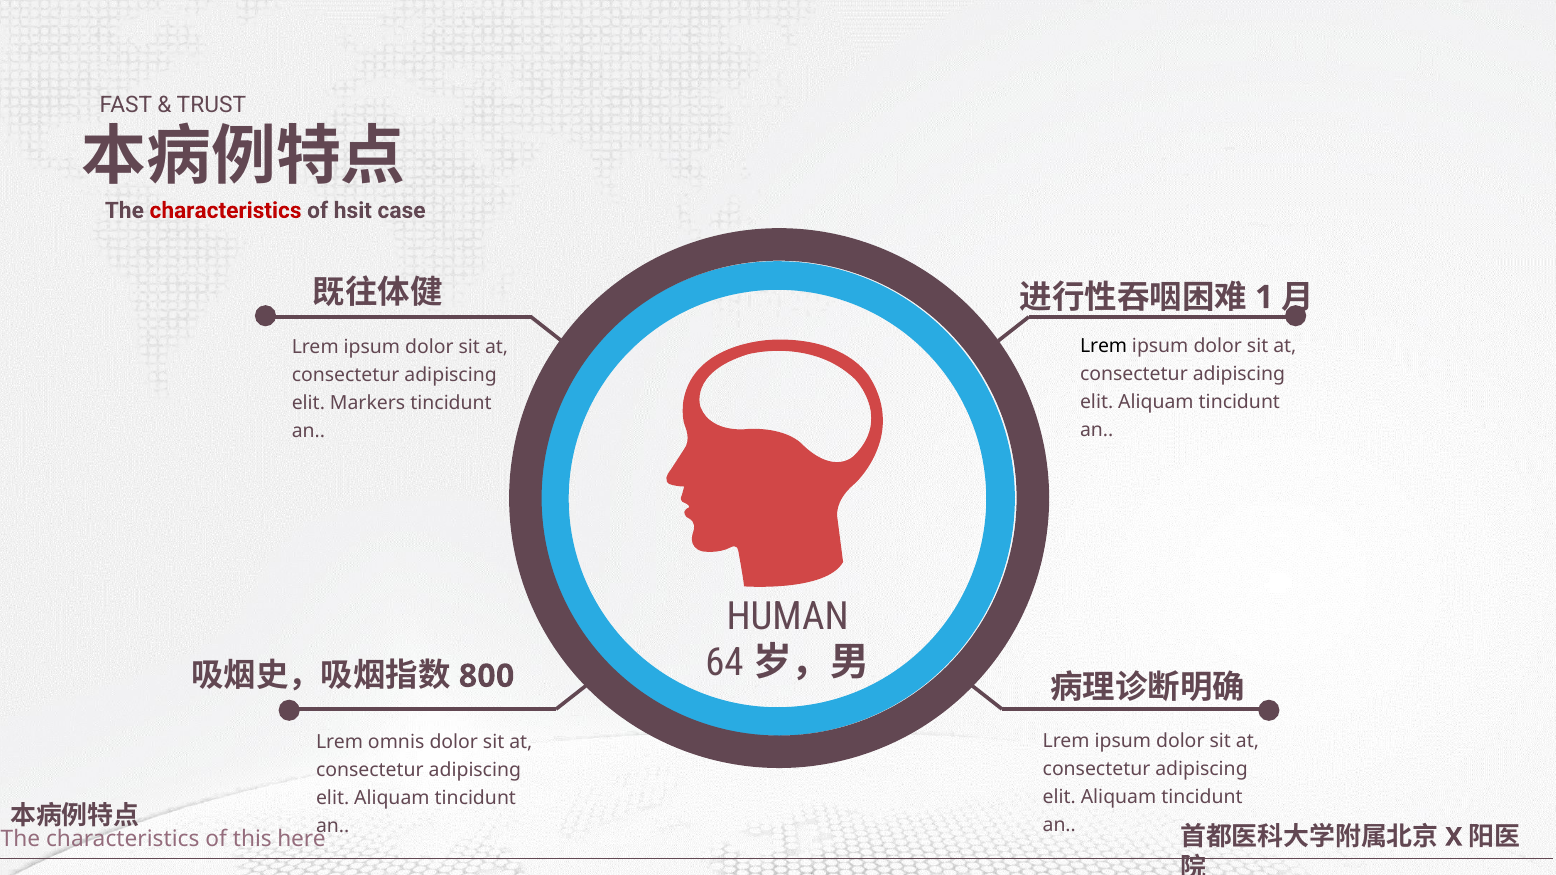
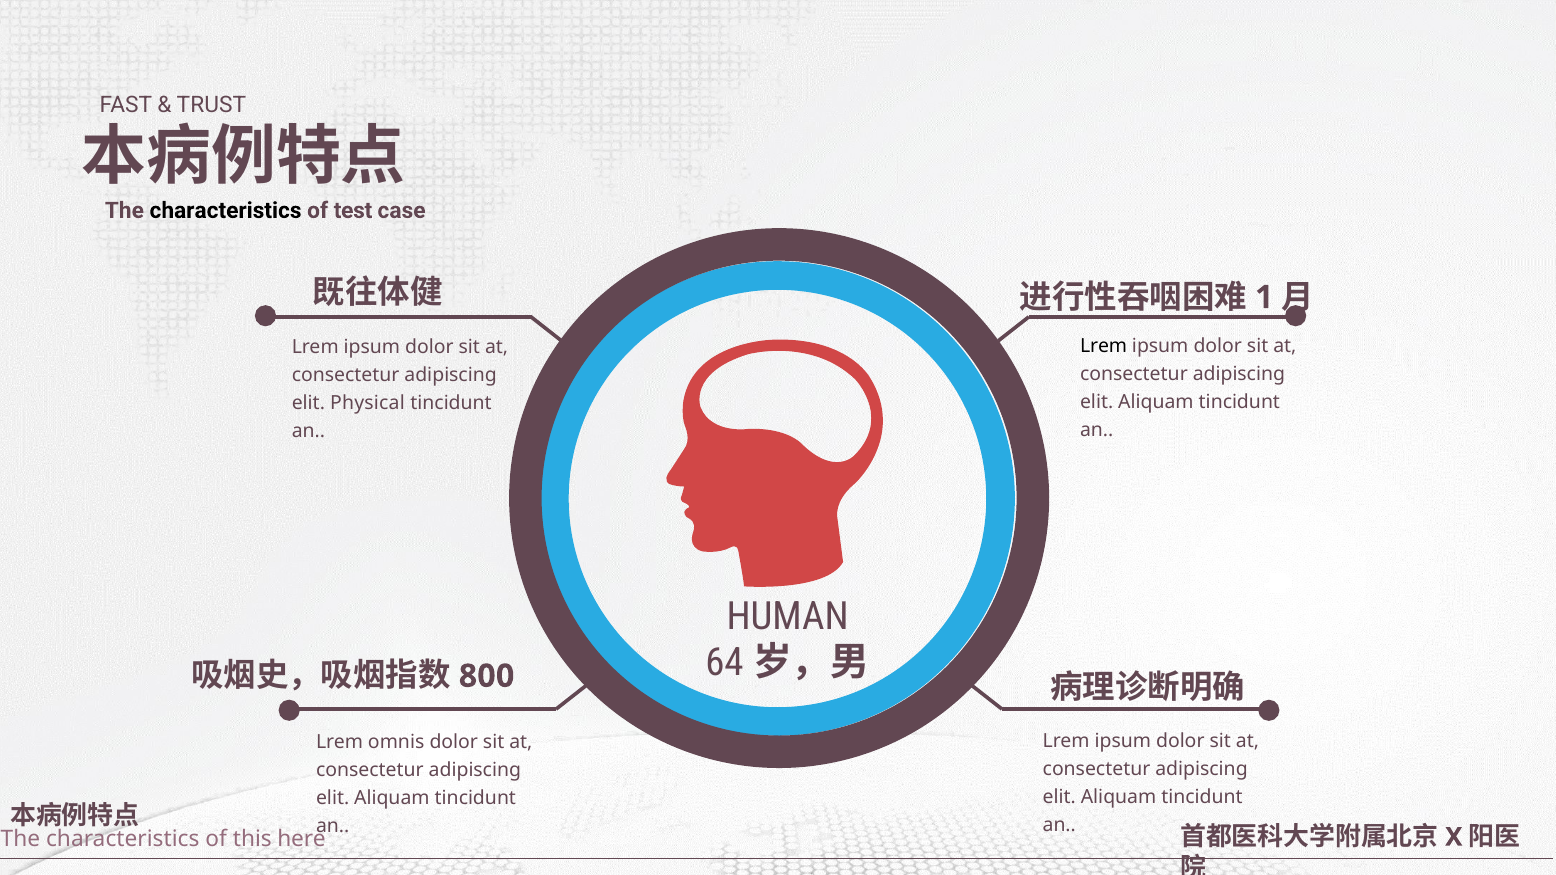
characteristics at (226, 210) colour: red -> black
hsit: hsit -> test
Markers: Markers -> Physical
